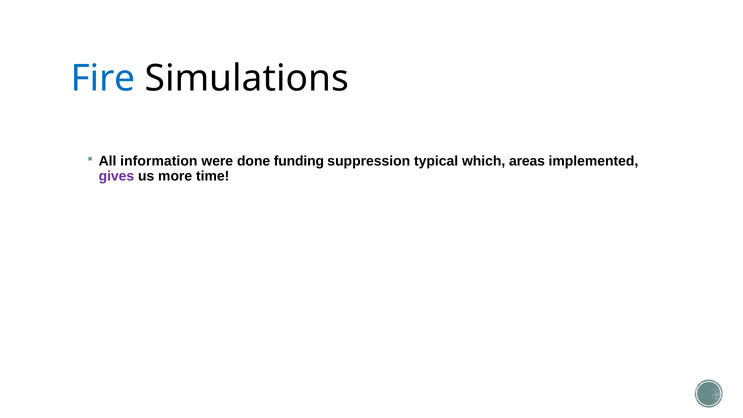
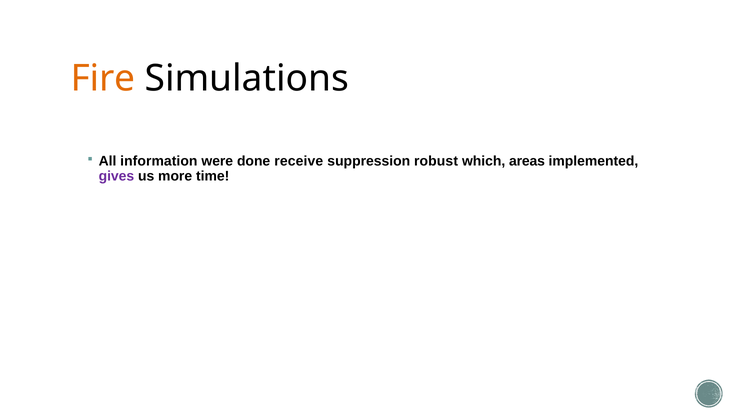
Fire colour: blue -> orange
funding: funding -> receive
typical: typical -> robust
